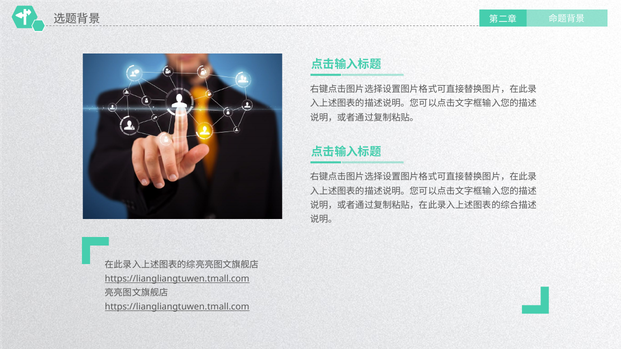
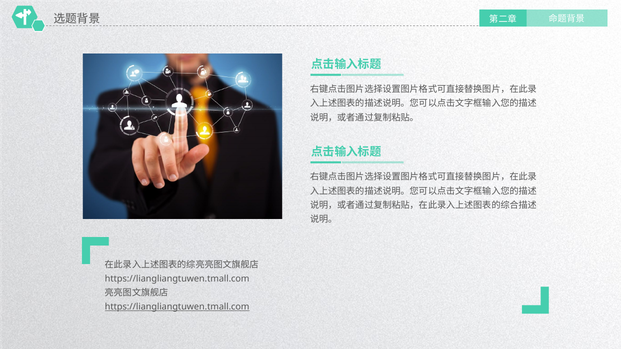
https://liangliangtuwen.tmall.com at (177, 279) underline: present -> none
